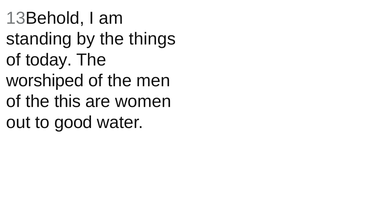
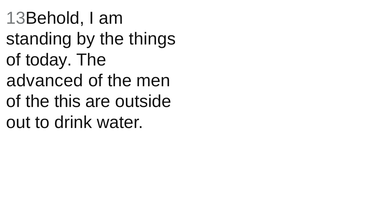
worshiped: worshiped -> advanced
women: women -> outside
good: good -> drink
